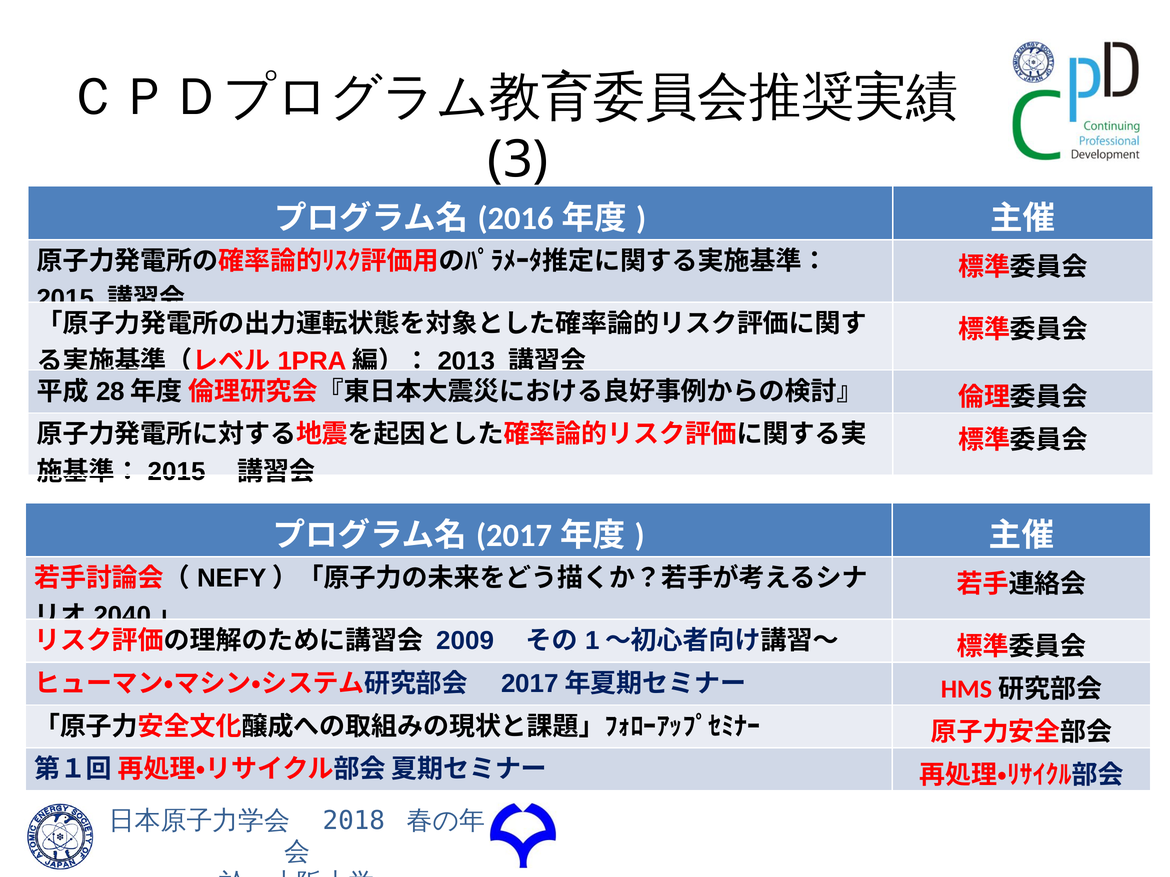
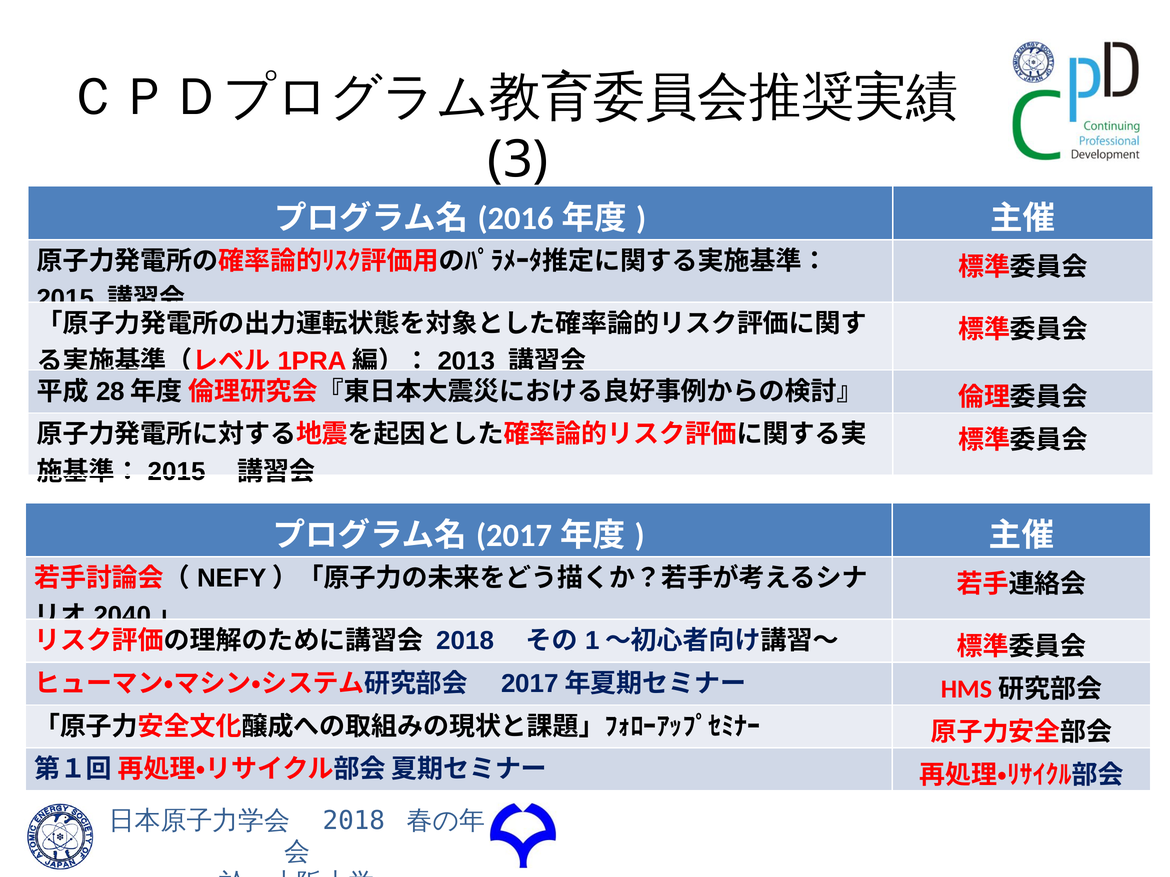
2009 at (465, 641): 2009 -> 2018
